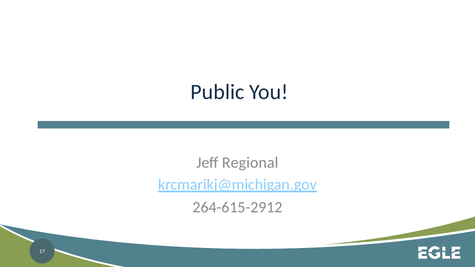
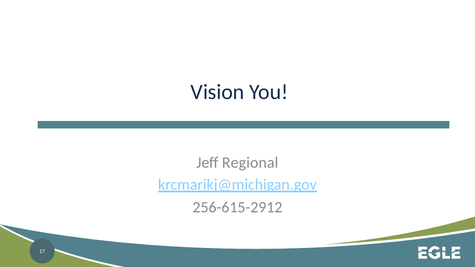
Public: Public -> Vision
264-615-2912: 264-615-2912 -> 256-615-2912
